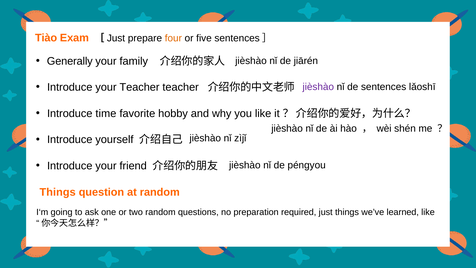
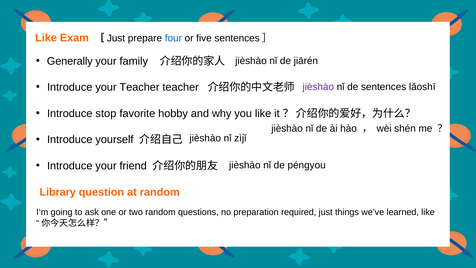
Tiào at (46, 38): Tiào -> Like
four colour: orange -> blue
time: time -> stop
Things at (58, 192): Things -> Library
